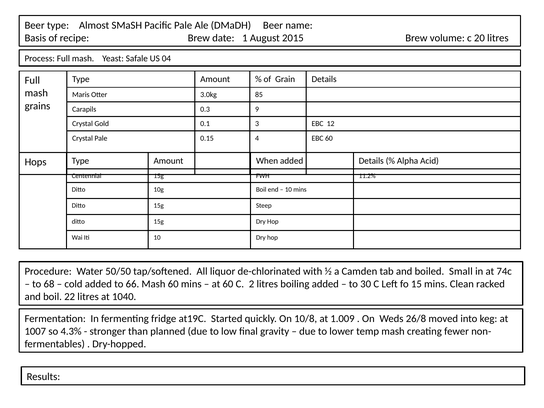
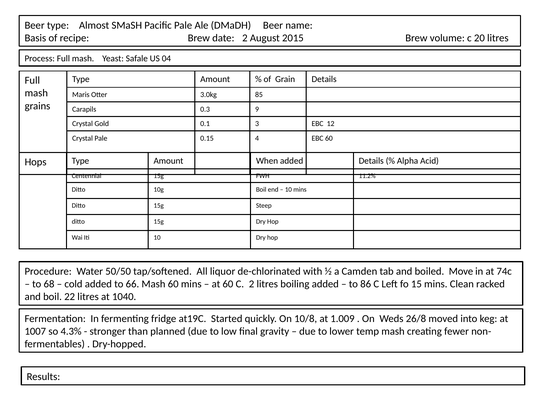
date 1: 1 -> 2
Small: Small -> Move
30: 30 -> 86
